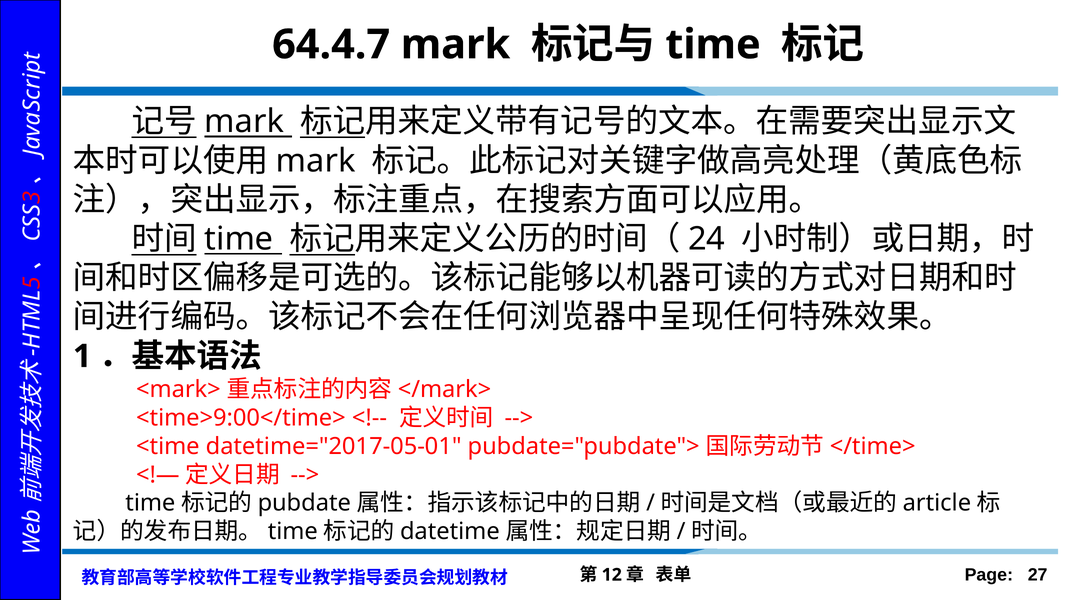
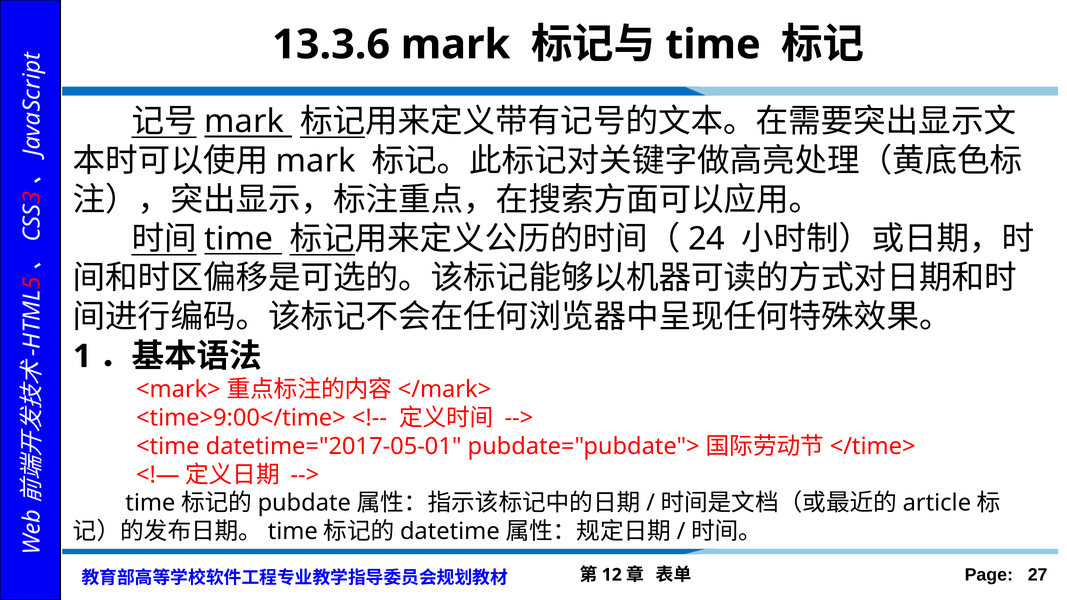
64.4.7: 64.4.7 -> 13.3.6
